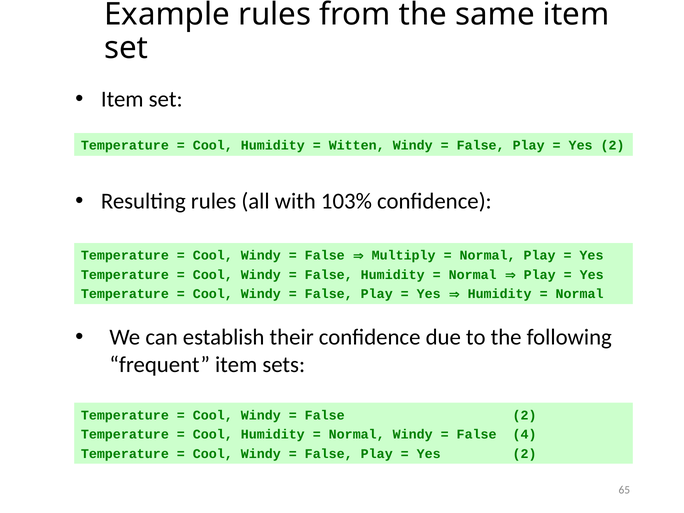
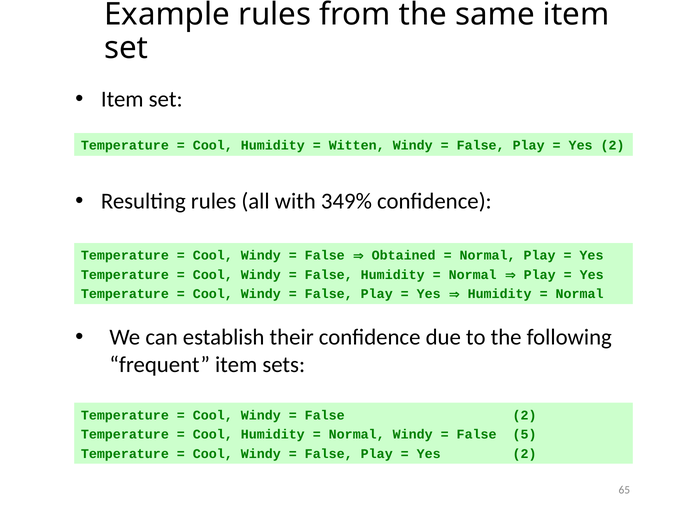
103%: 103% -> 349%
Multiply: Multiply -> Obtained
4: 4 -> 5
